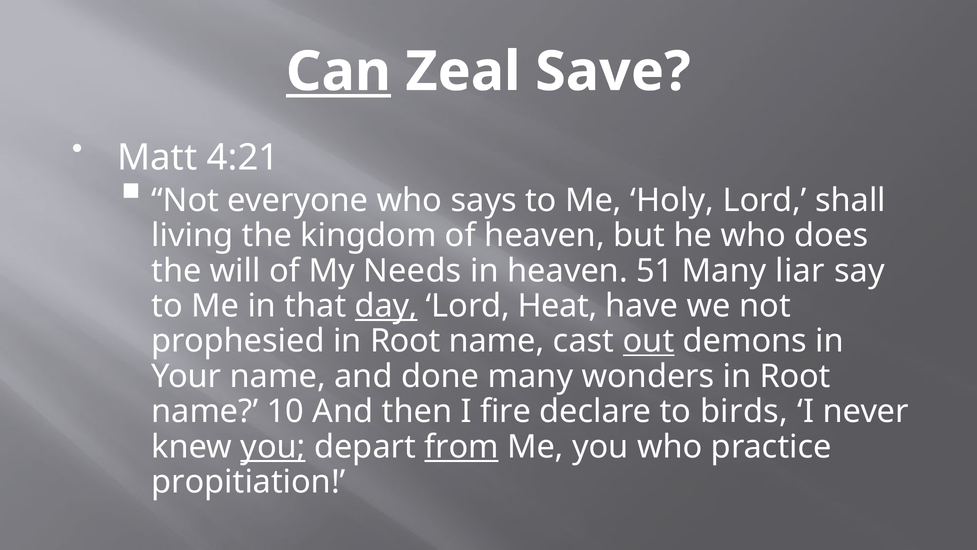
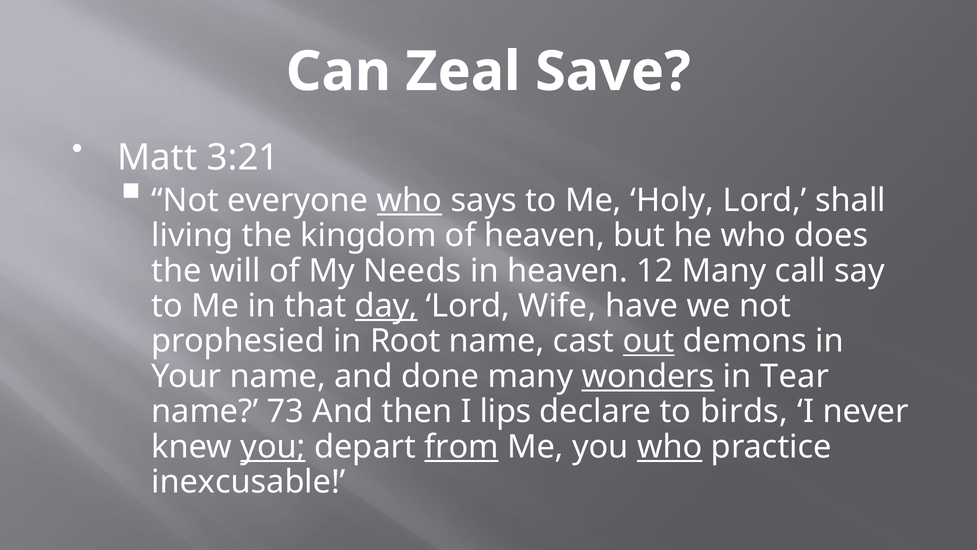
Can underline: present -> none
4:21: 4:21 -> 3:21
who at (409, 200) underline: none -> present
51: 51 -> 12
liar: liar -> call
Heat: Heat -> Wife
wonders underline: none -> present
Root at (795, 376): Root -> Tear
10: 10 -> 73
fire: fire -> lips
who at (670, 446) underline: none -> present
propitiation: propitiation -> inexcusable
